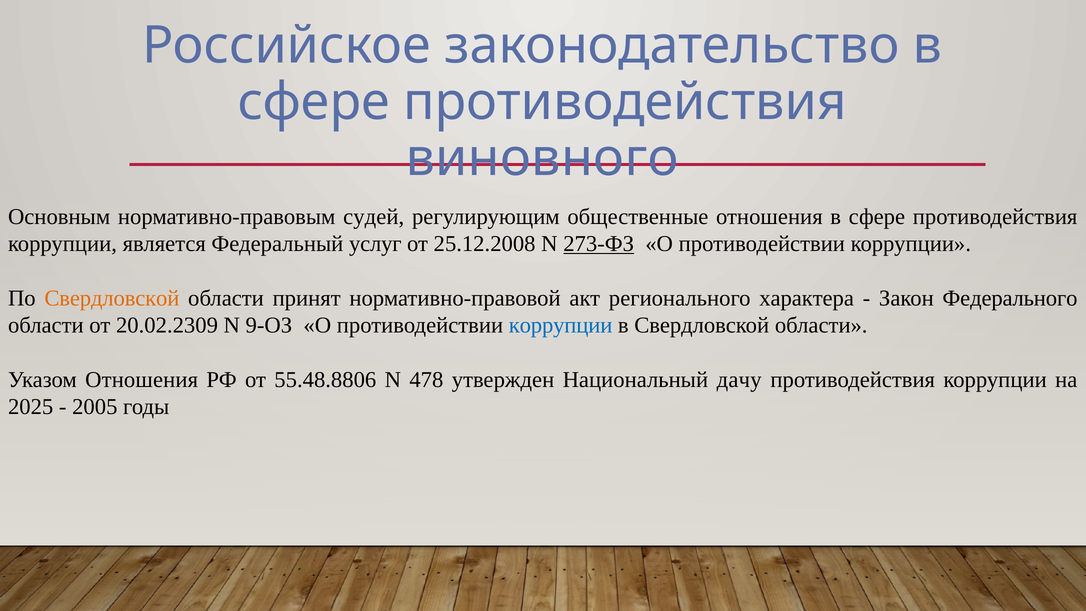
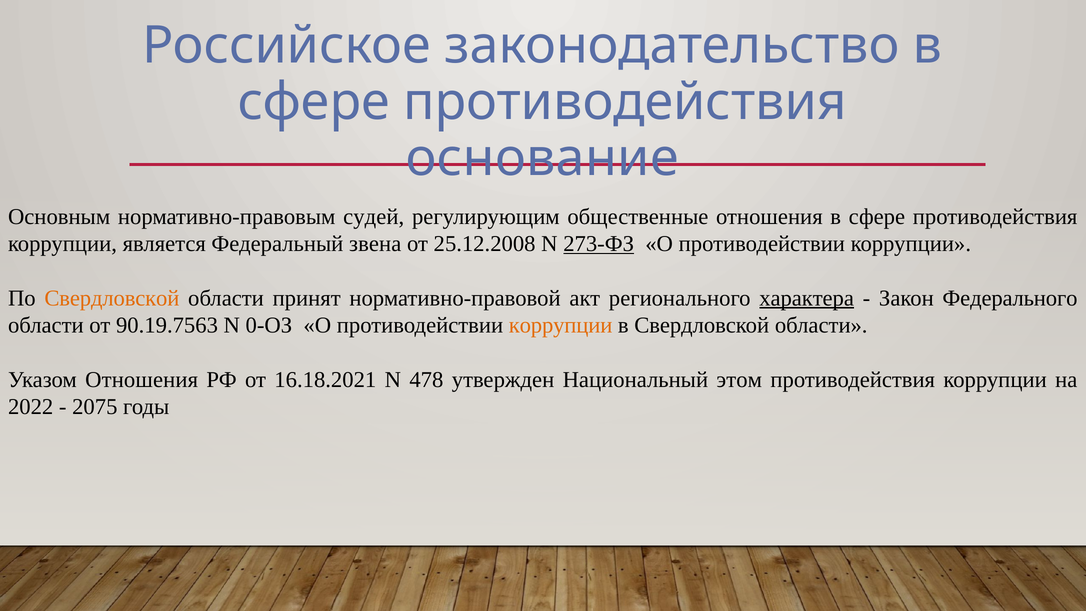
виновного: виновного -> основание
услуг: услуг -> звена
характера underline: none -> present
20.02.2309: 20.02.2309 -> 90.19.7563
9-ОЗ: 9-ОЗ -> 0-ОЗ
коррупции at (561, 325) colour: blue -> orange
55.48.8806: 55.48.8806 -> 16.18.2021
дачу: дачу -> этом
2025: 2025 -> 2022
2005: 2005 -> 2075
